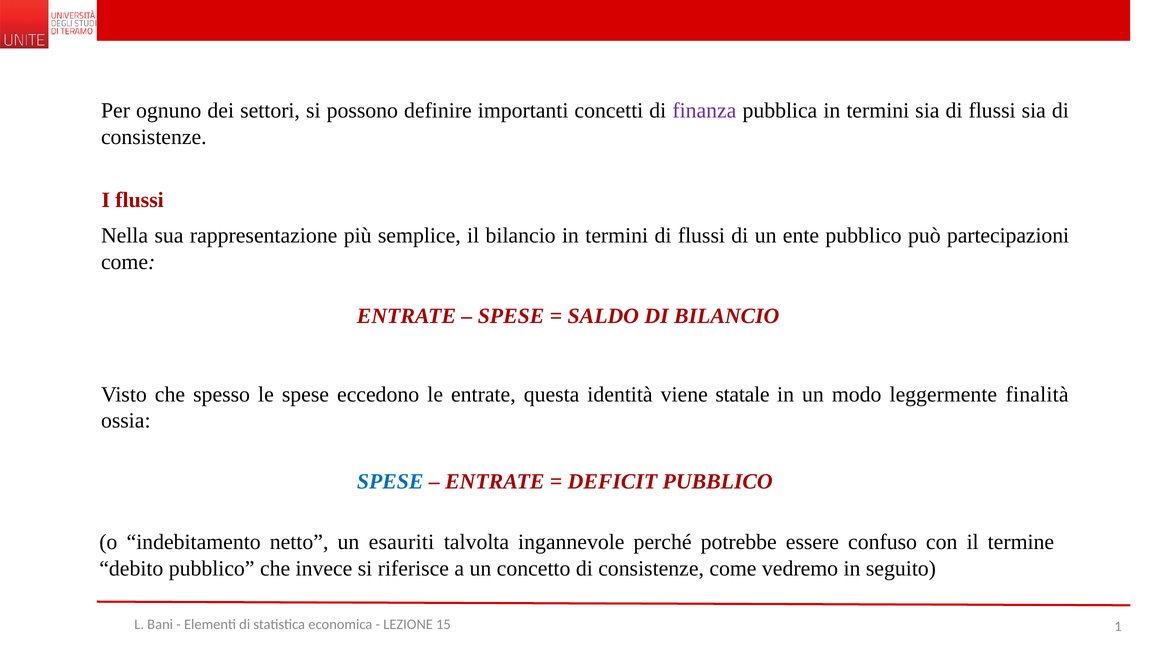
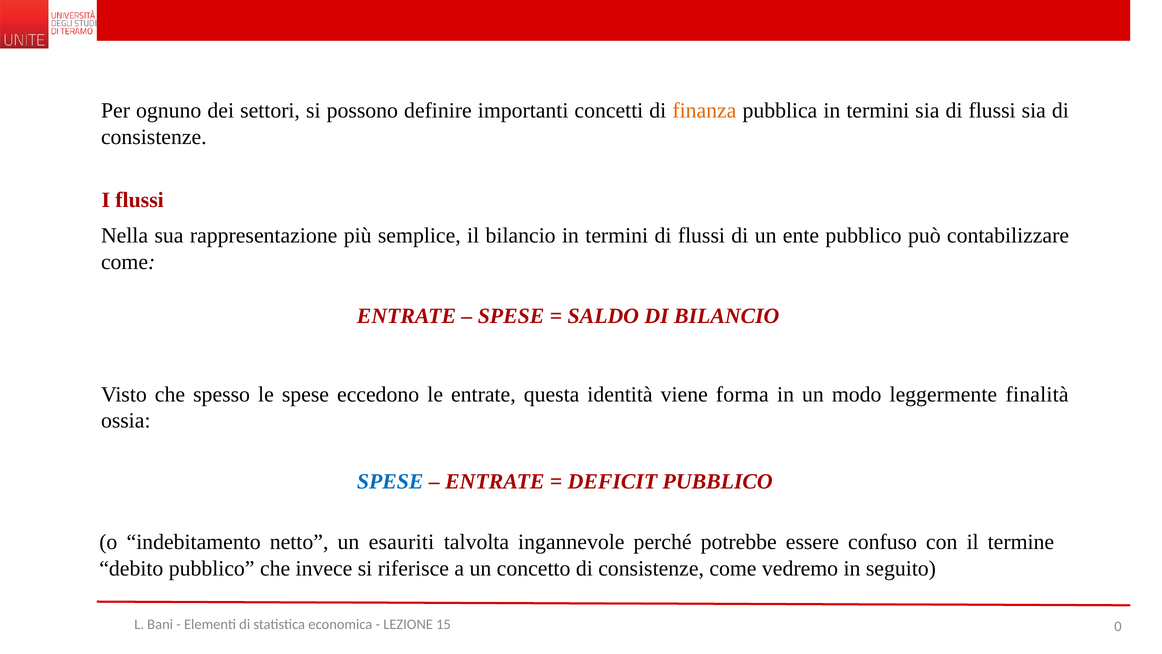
finanza colour: purple -> orange
partecipazioni: partecipazioni -> contabilizzare
statale: statale -> forma
1: 1 -> 0
